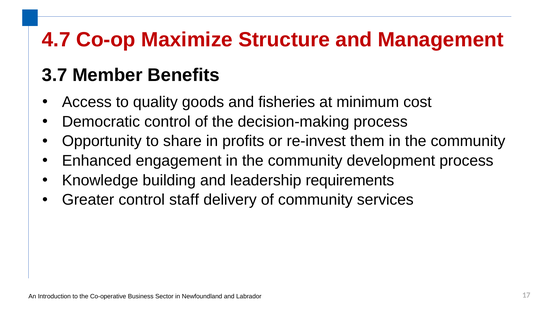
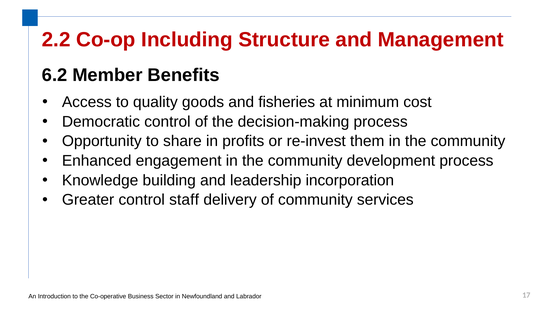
4.7: 4.7 -> 2.2
Maximize: Maximize -> Including
3.7: 3.7 -> 6.2
requirements: requirements -> incorporation
